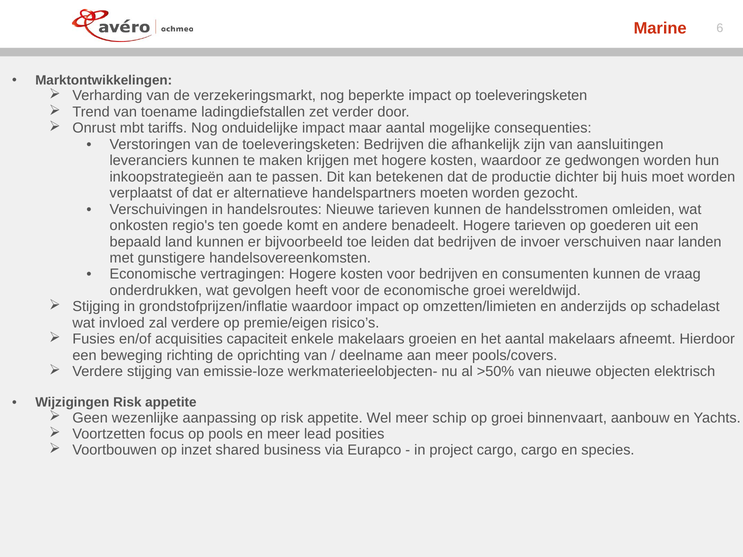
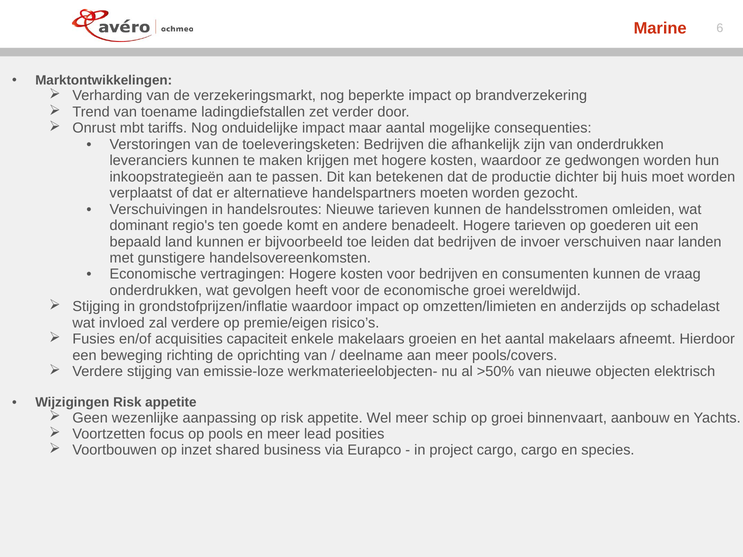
op toeleveringsketen: toeleveringsketen -> brandverzekering
van aansluitingen: aansluitingen -> onderdrukken
onkosten: onkosten -> dominant
